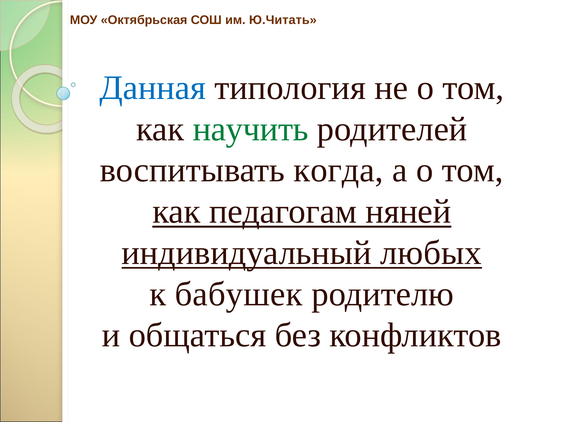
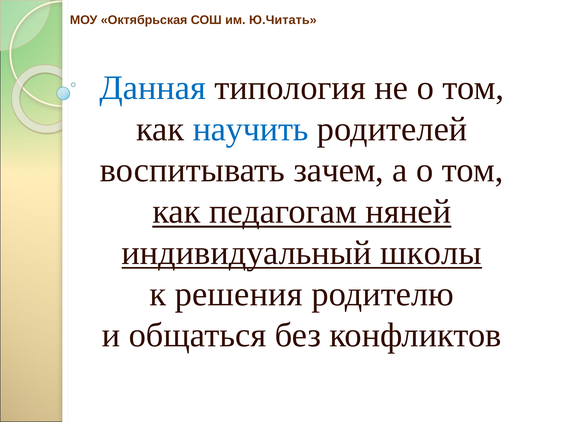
научить colour: green -> blue
когда: когда -> зачем
любых: любых -> школы
бабушек: бабушек -> решения
